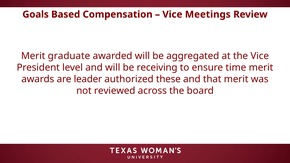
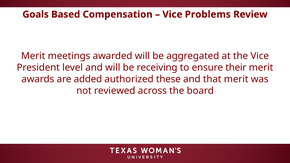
Meetings: Meetings -> Problems
graduate: graduate -> meetings
time: time -> their
leader: leader -> added
